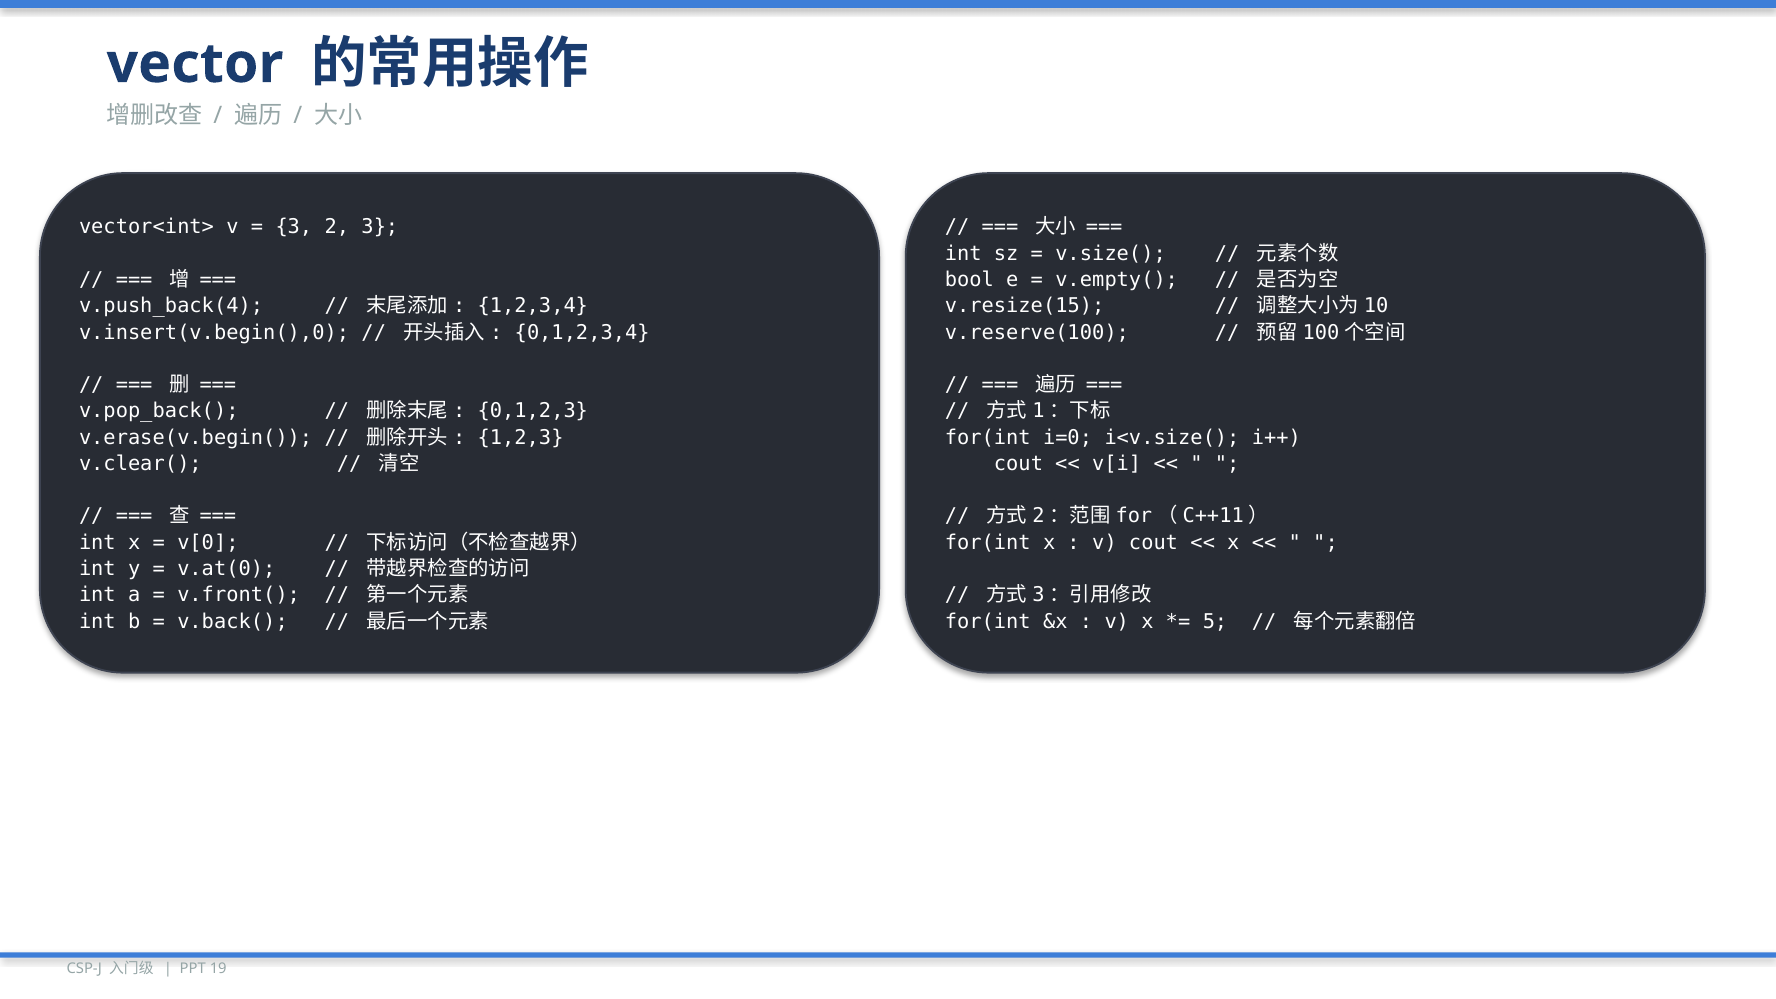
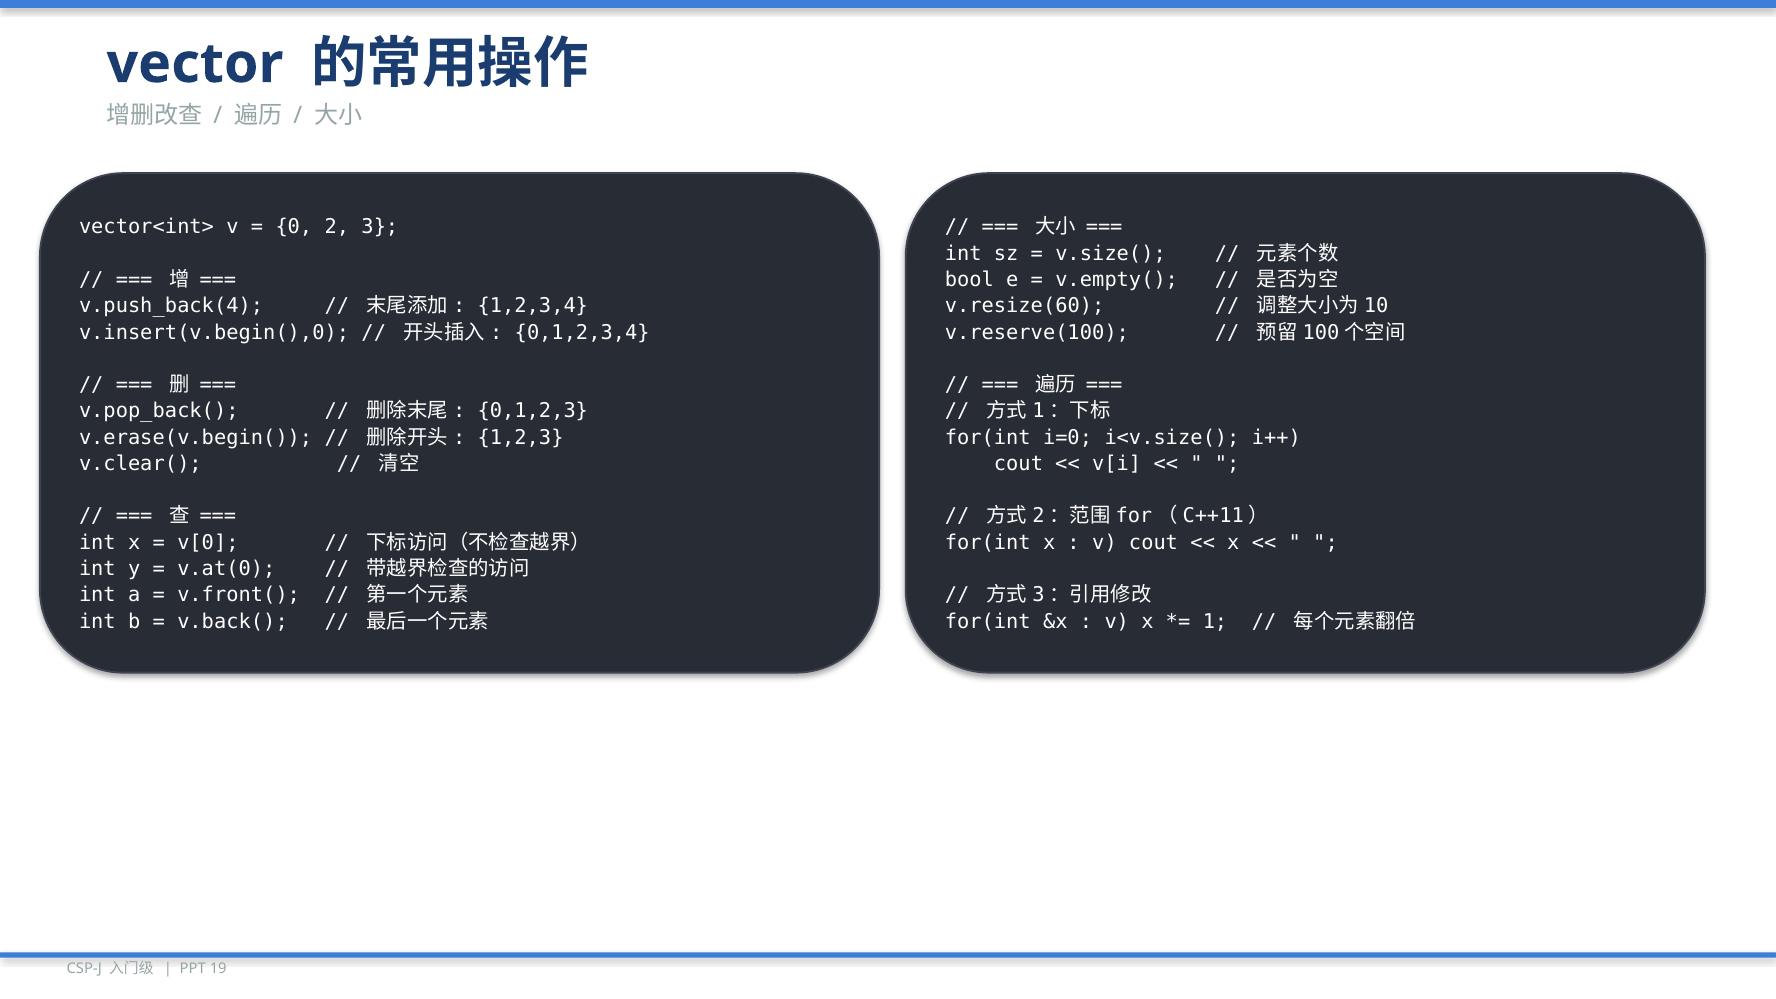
3 at (294, 227): 3 -> 0
v.resize(15: v.resize(15 -> v.resize(60
5: 5 -> 1
